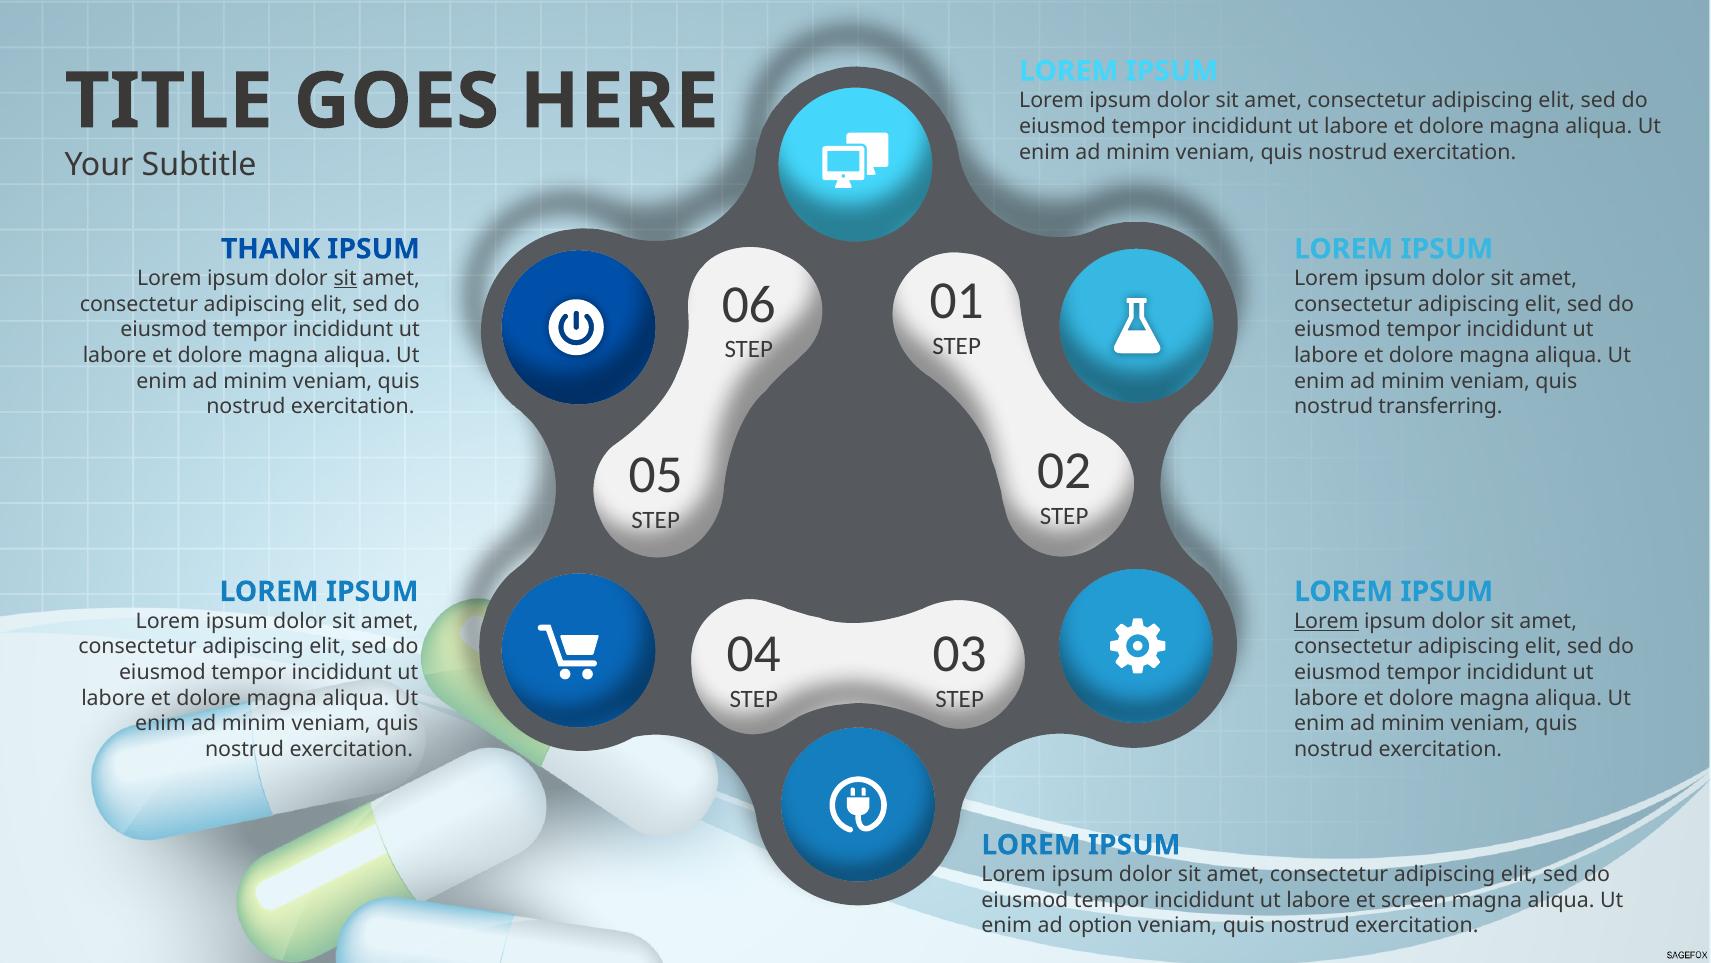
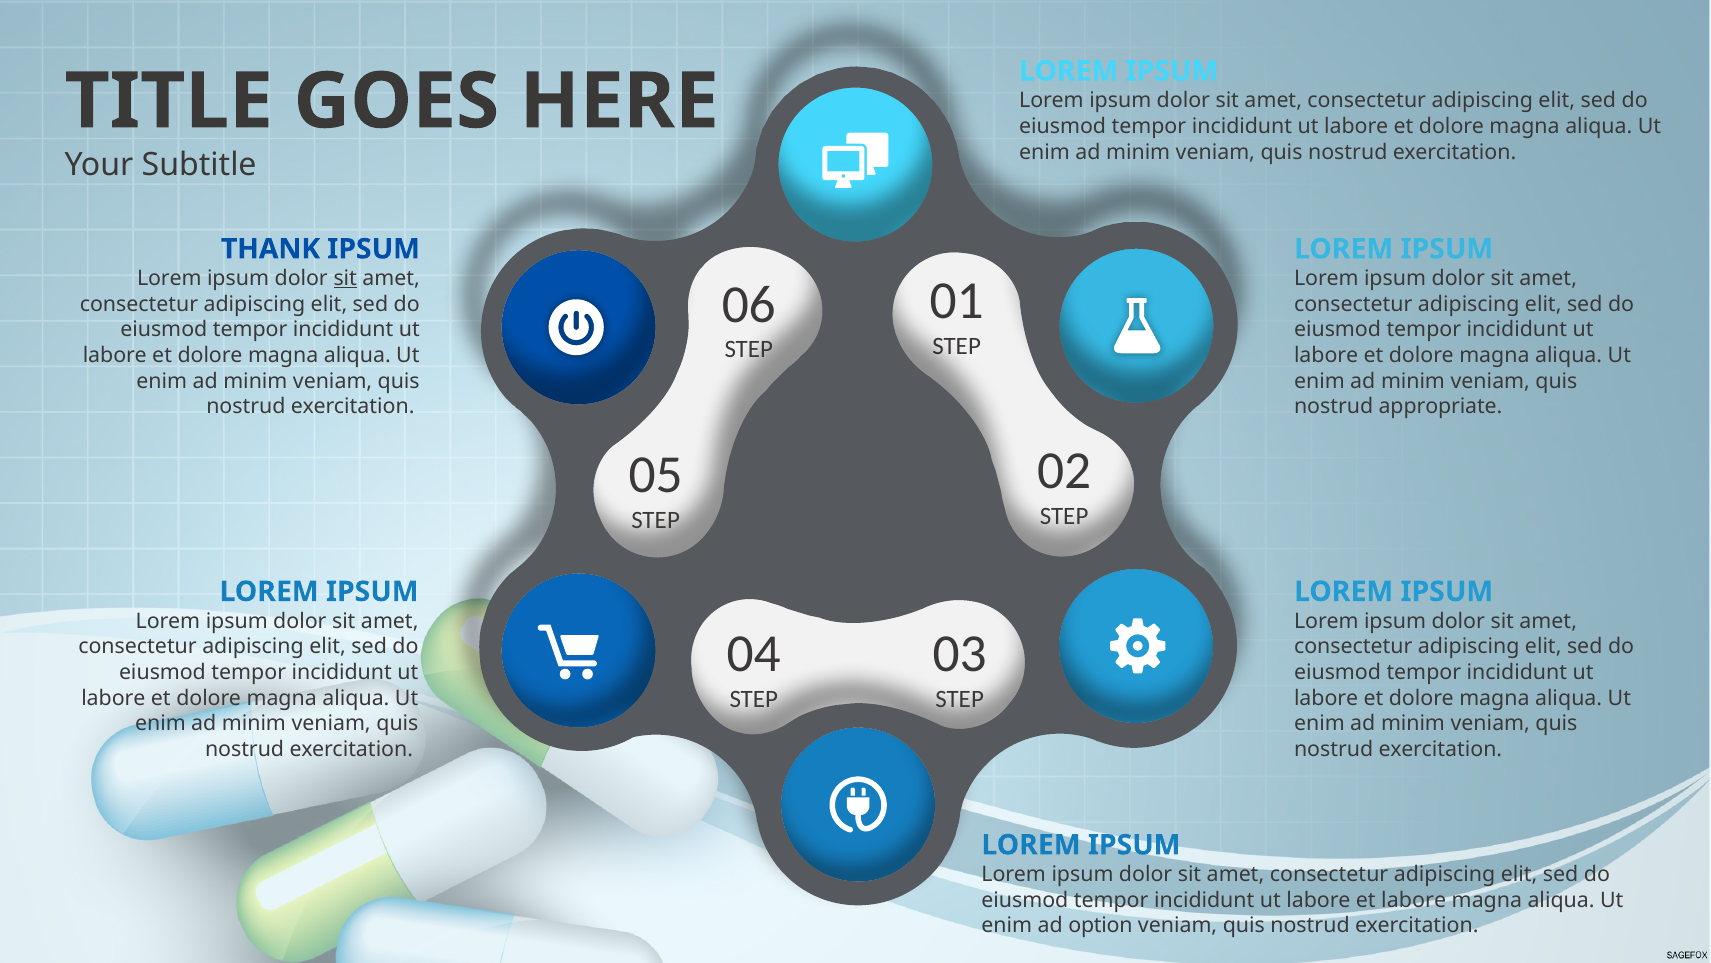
transferring: transferring -> appropriate
Lorem at (1326, 621) underline: present -> none
et screen: screen -> labore
